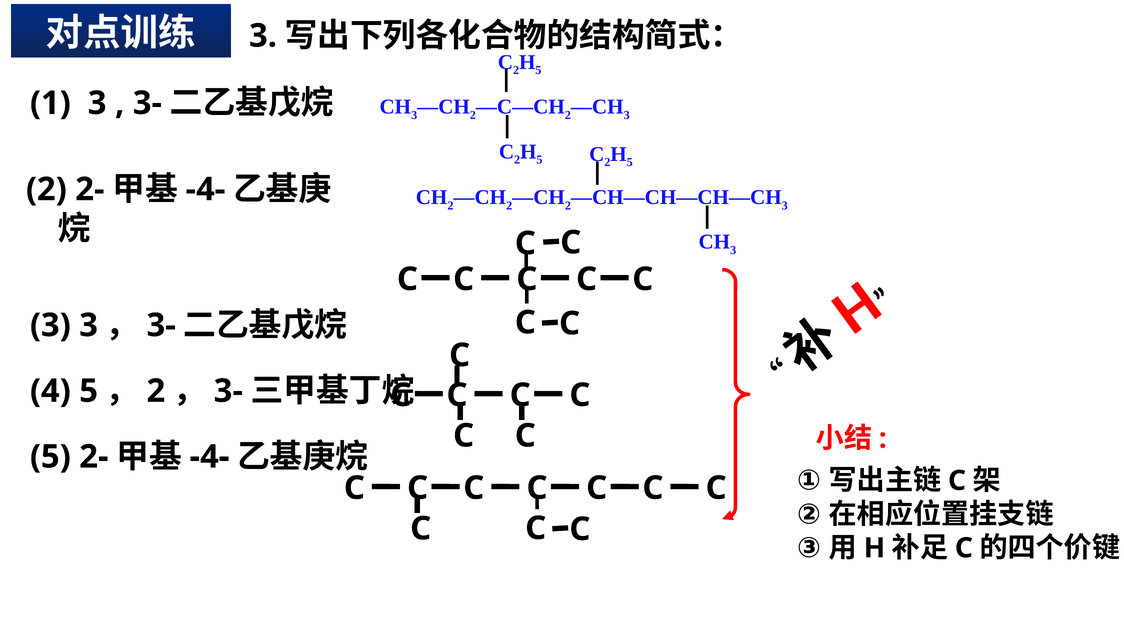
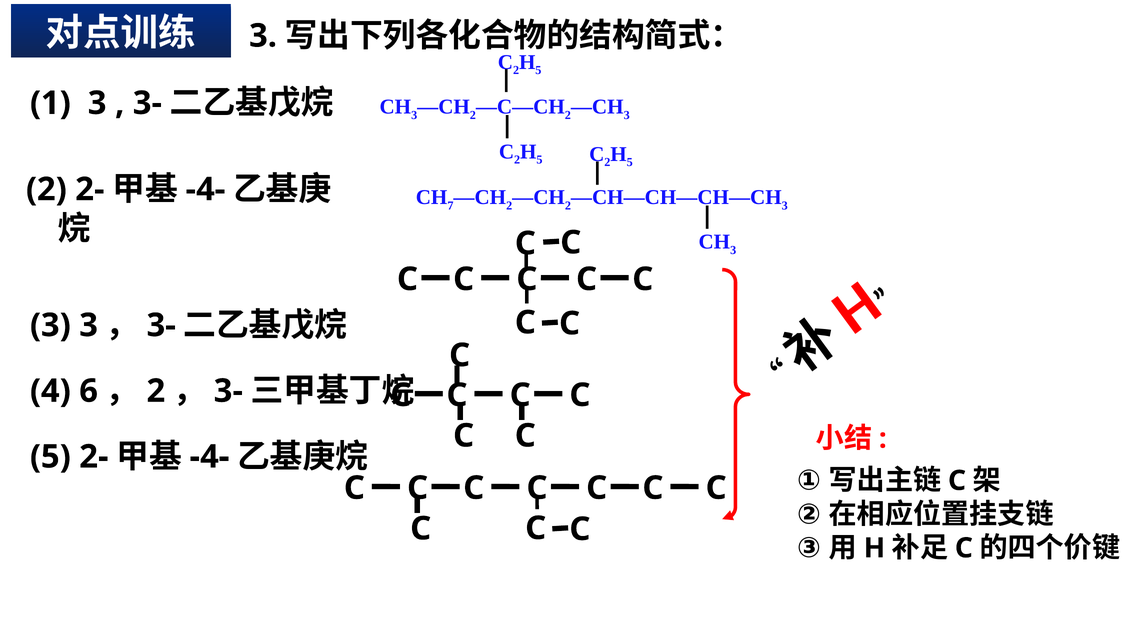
2 at (450, 206): 2 -> 7
4 5: 5 -> 6
